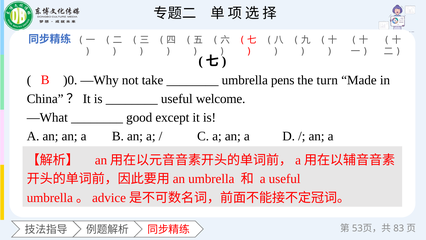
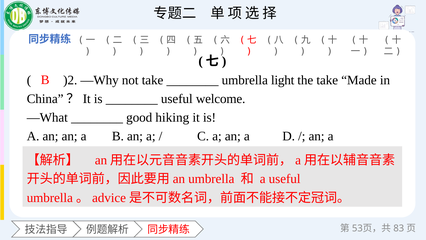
)0: )0 -> )2
pens: pens -> light
the turn: turn -> take
except: except -> hiking
